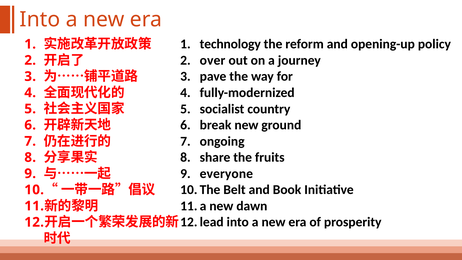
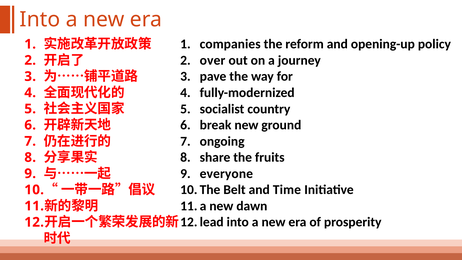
technology: technology -> companies
Book: Book -> Time
